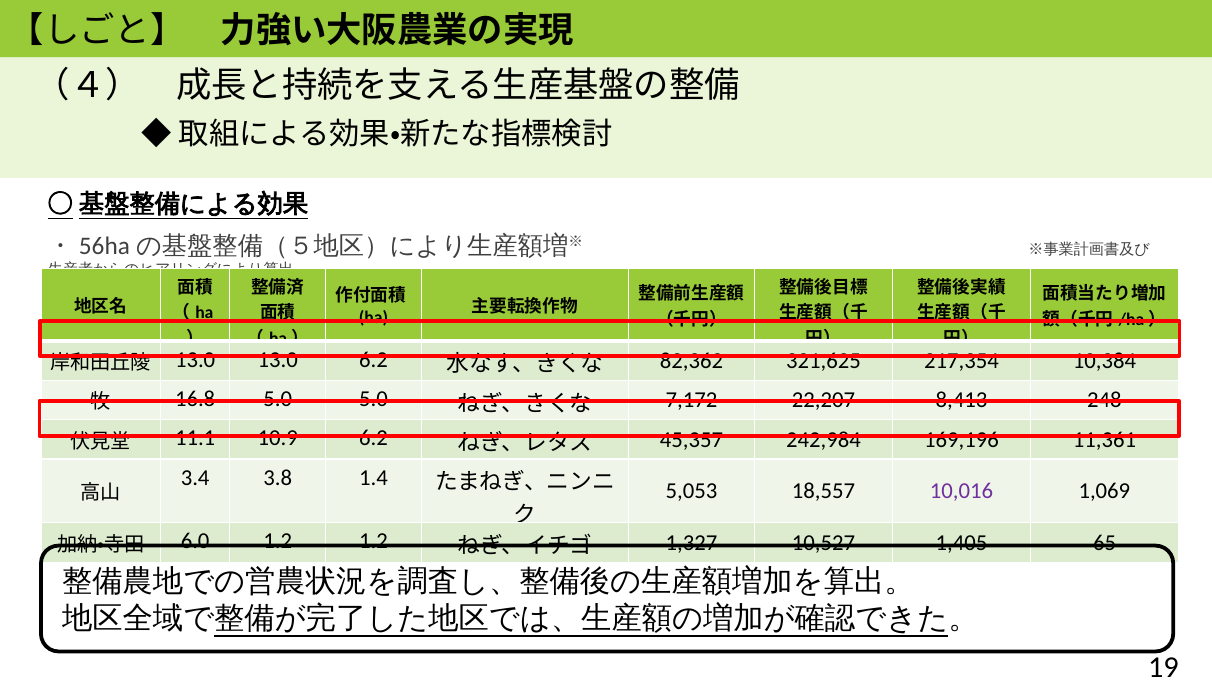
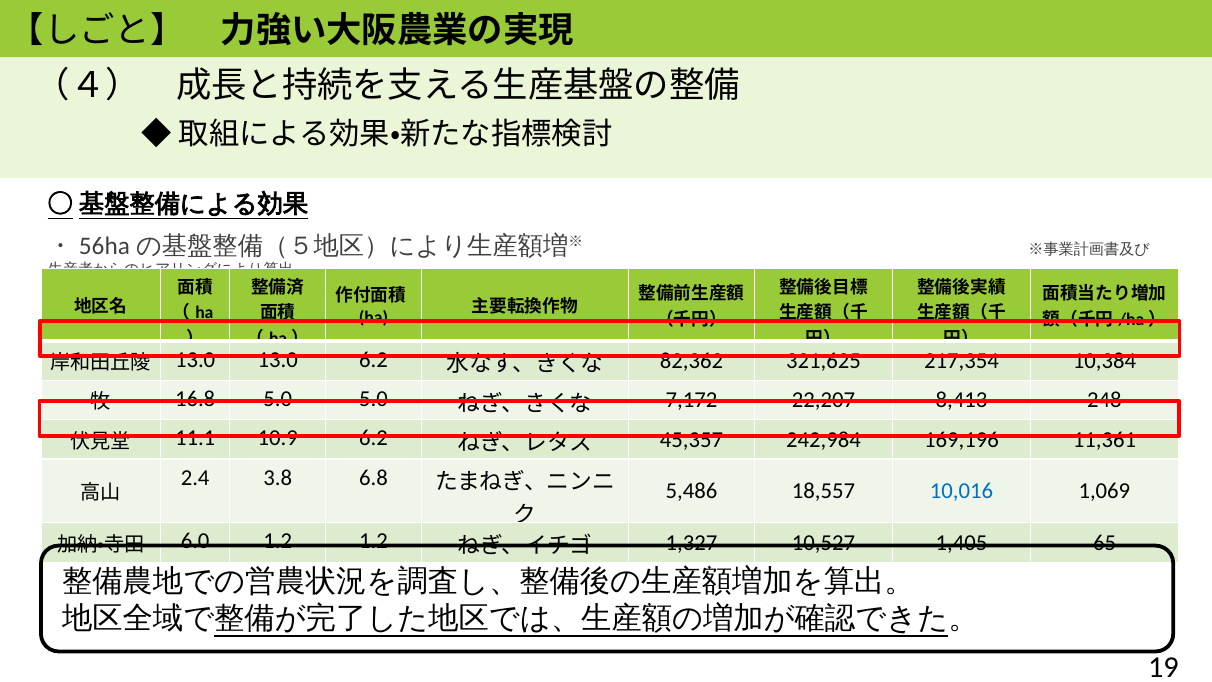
3.4: 3.4 -> 2.4
1.4: 1.4 -> 6.8
5,053: 5,053 -> 5,486
10,016 colour: purple -> blue
